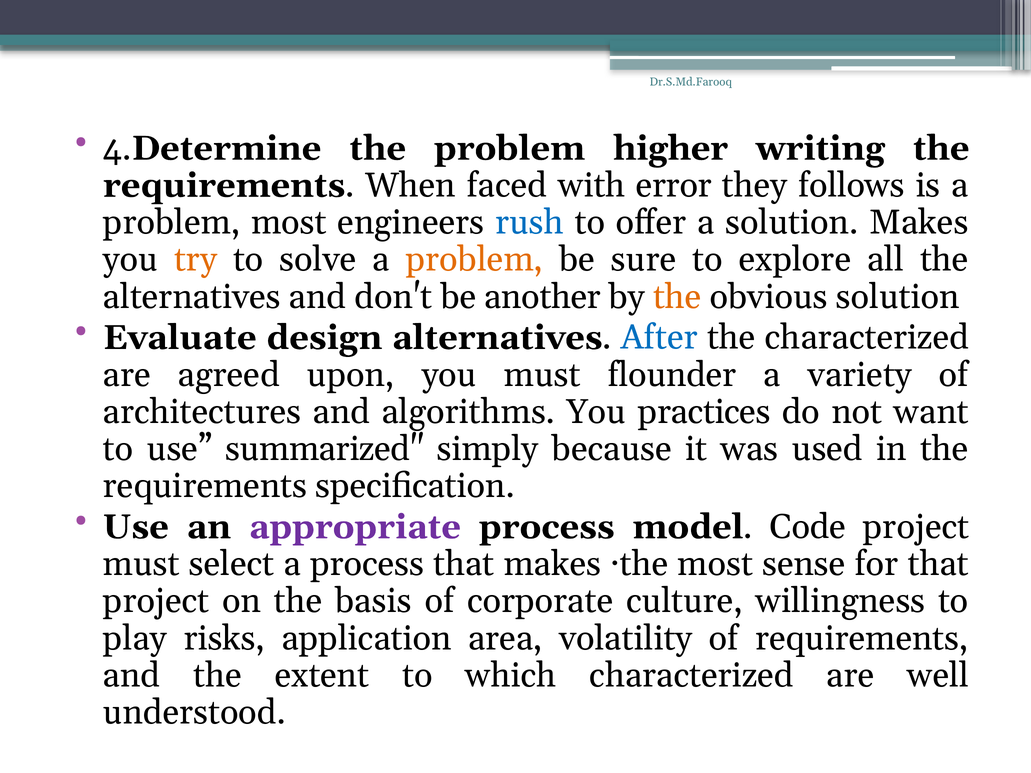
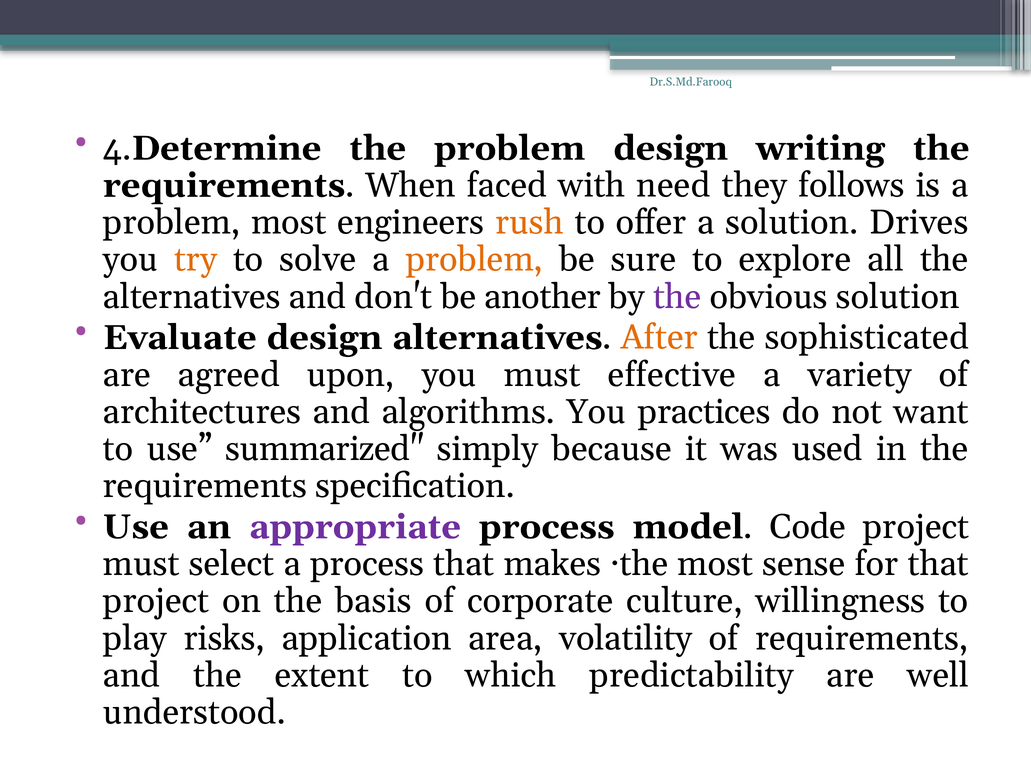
problem higher: higher -> design
error: error -> need
rush colour: blue -> orange
solution Makes: Makes -> Drives
the at (677, 297) colour: orange -> purple
After colour: blue -> orange
the characterized: characterized -> sophisticated
flounder: flounder -> effective
which characterized: characterized -> predictability
